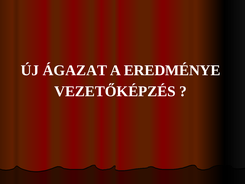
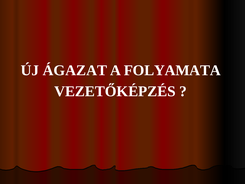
EREDMÉNYE: EREDMÉNYE -> FOLYAMATA
